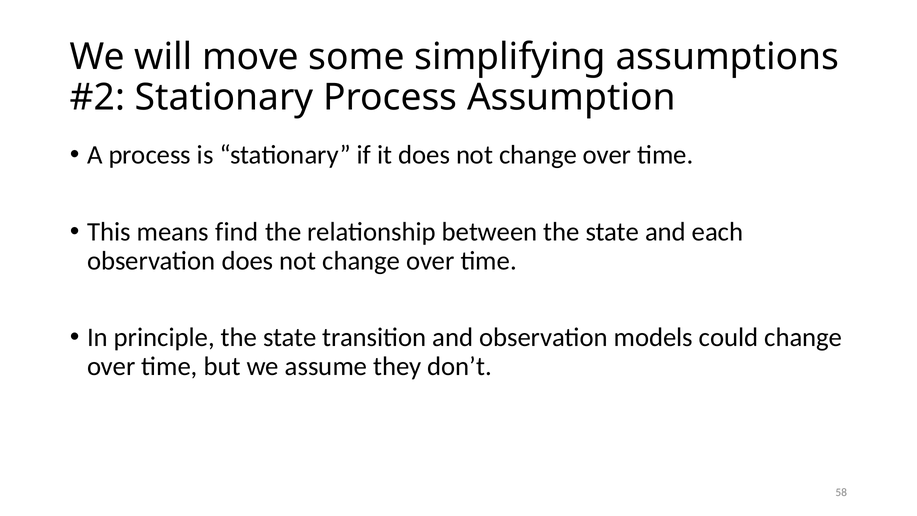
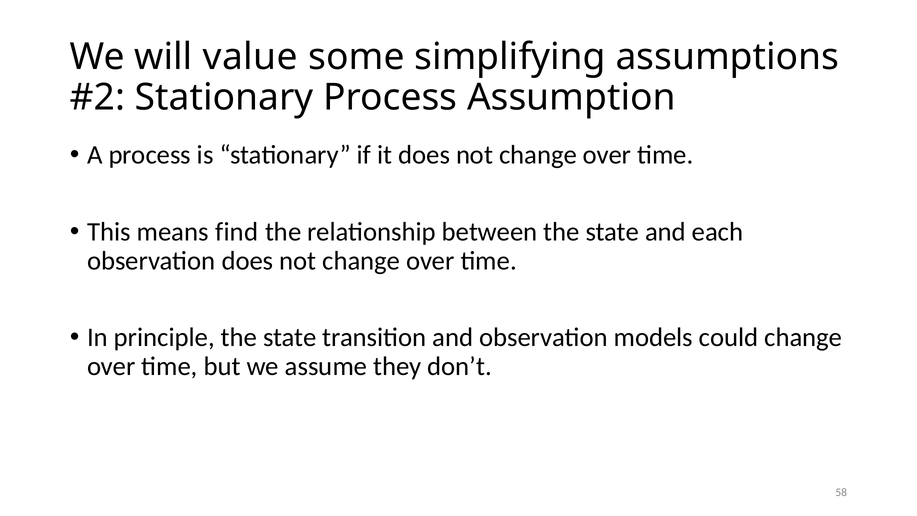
move: move -> value
